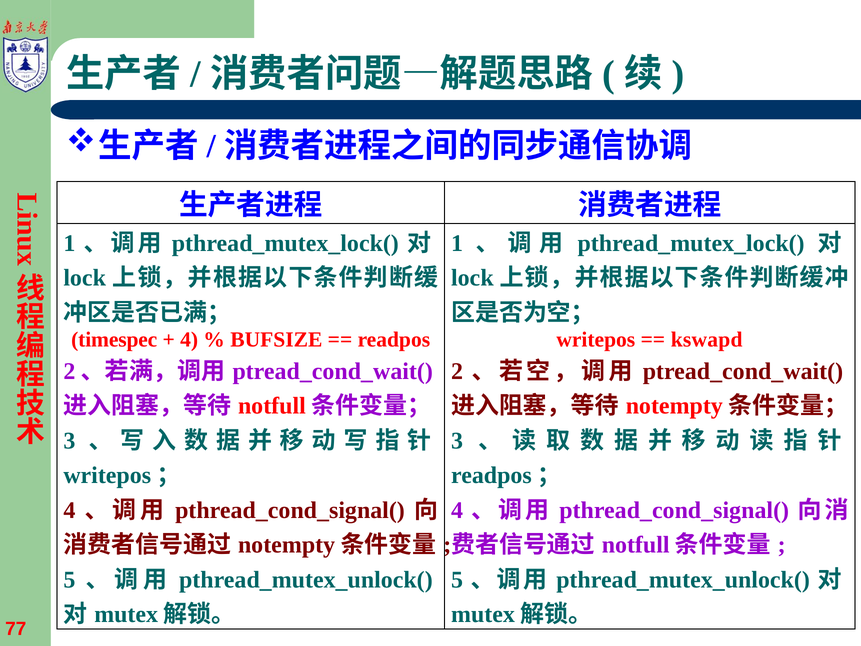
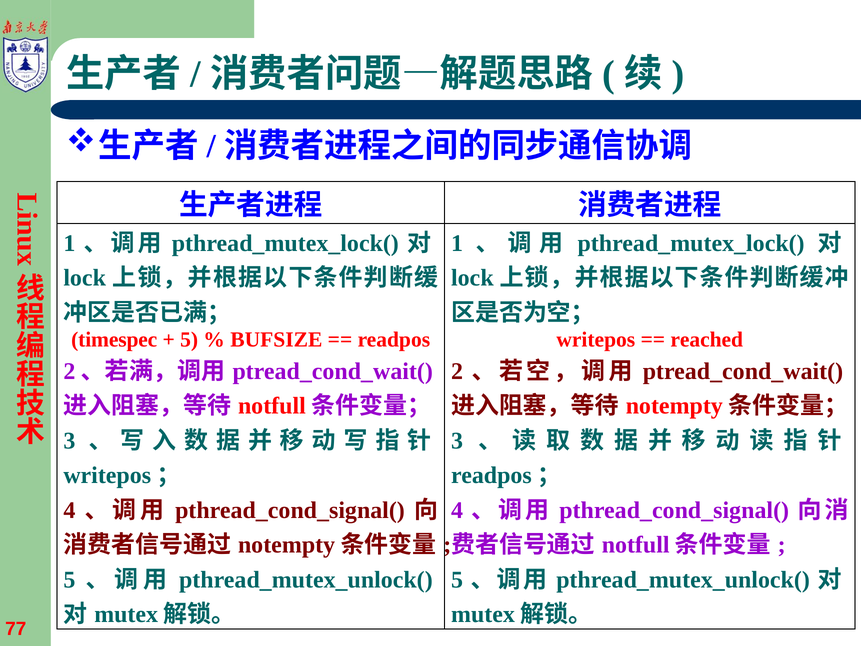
4 at (189, 340): 4 -> 5
kswapd: kswapd -> reached
